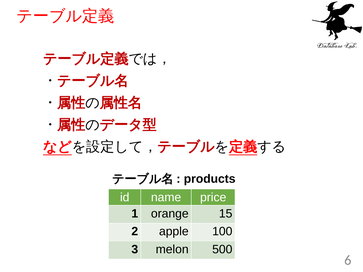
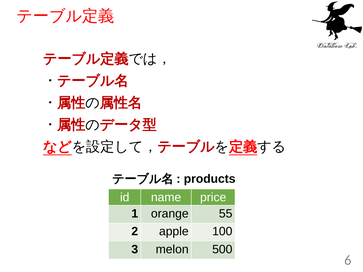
15: 15 -> 55
